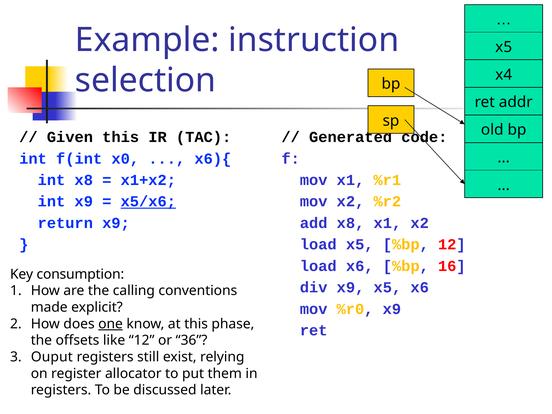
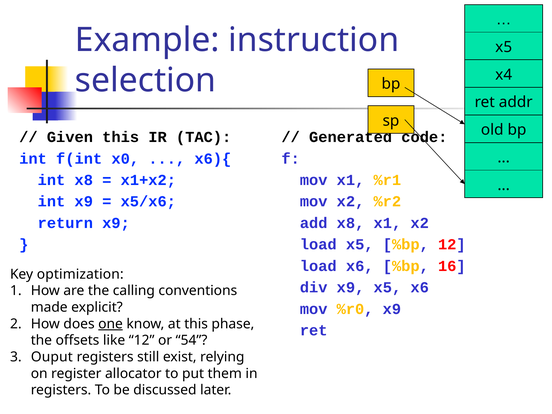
x5/x6 underline: present -> none
consumption: consumption -> optimization
36: 36 -> 54
